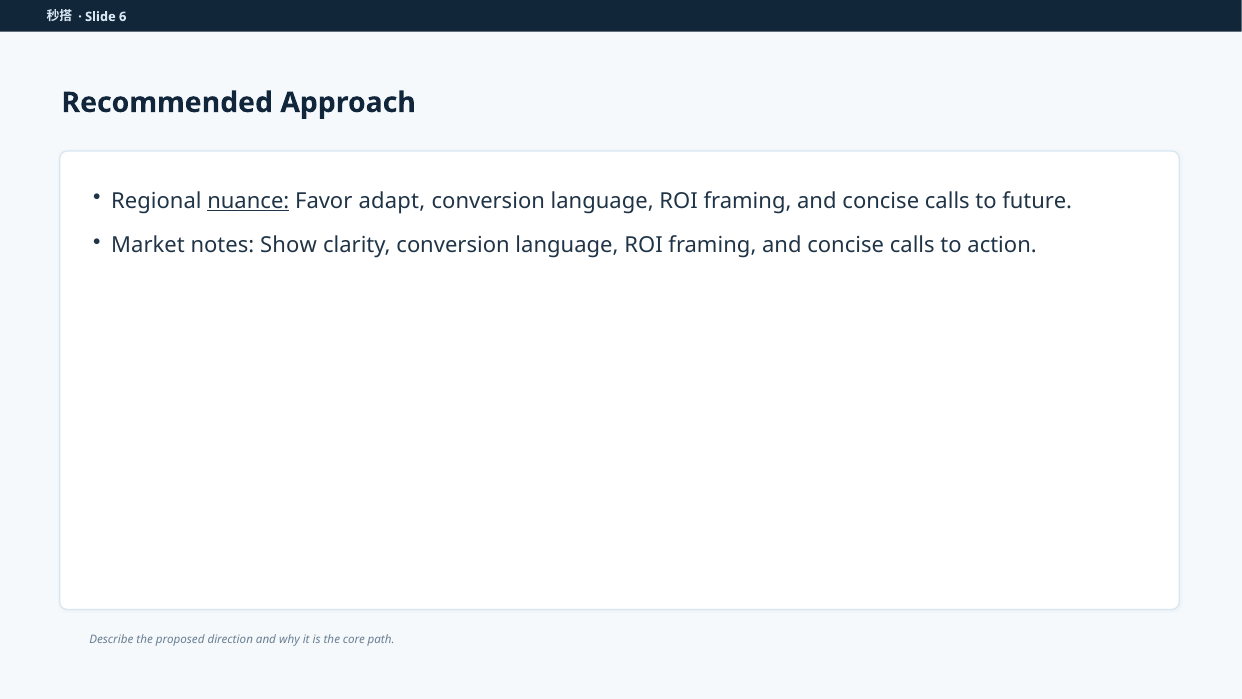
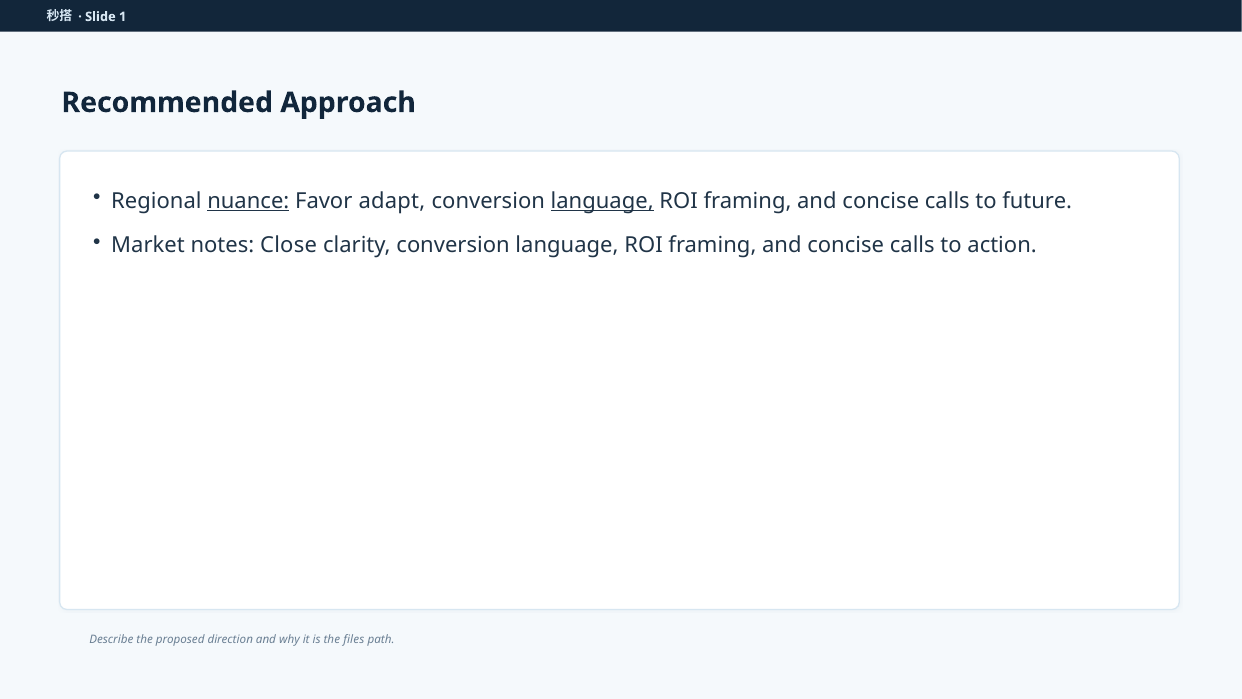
6: 6 -> 1
language at (602, 201) underline: none -> present
Show: Show -> Close
core: core -> files
